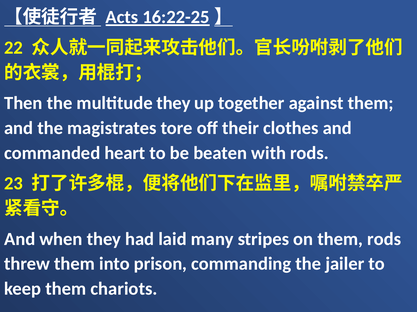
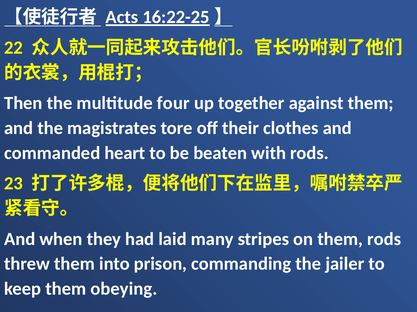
multitude they: they -> four
chariots: chariots -> obeying
